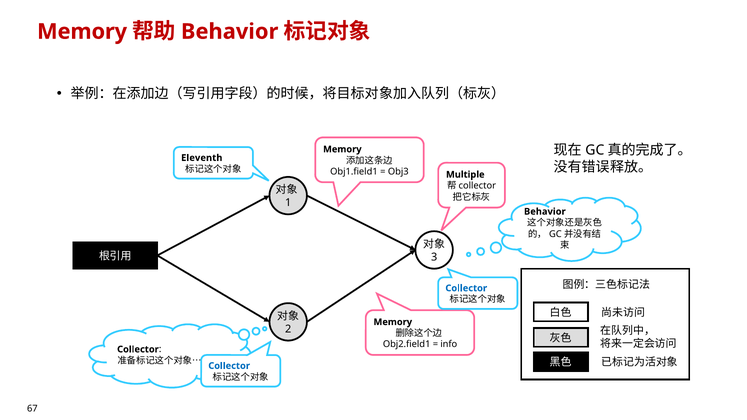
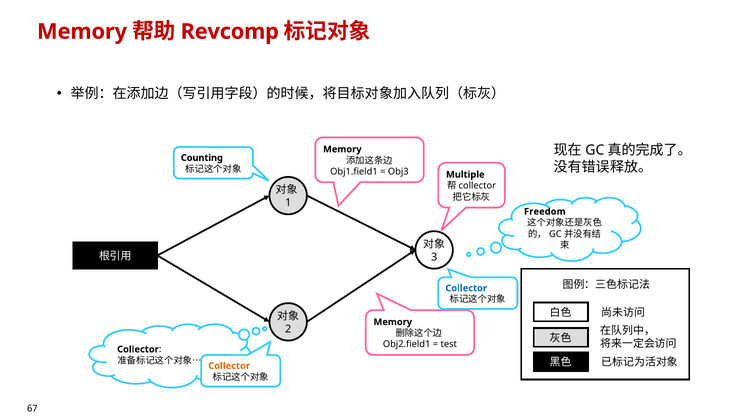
Behavior at (230, 32): Behavior -> Revcomp
Eleventh: Eleventh -> Counting
Behavior at (545, 212): Behavior -> Freedom
info: info -> test
Collector at (229, 366) colour: blue -> orange
